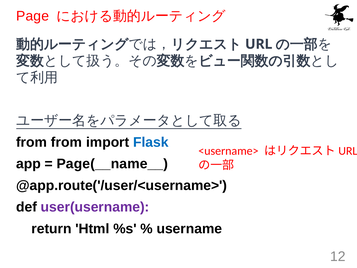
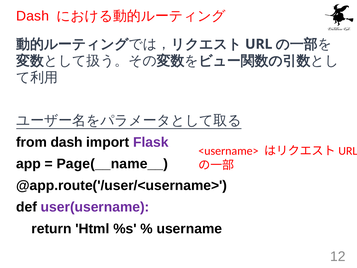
Page at (33, 16): Page -> Dash
from from: from -> dash
Flask colour: blue -> purple
